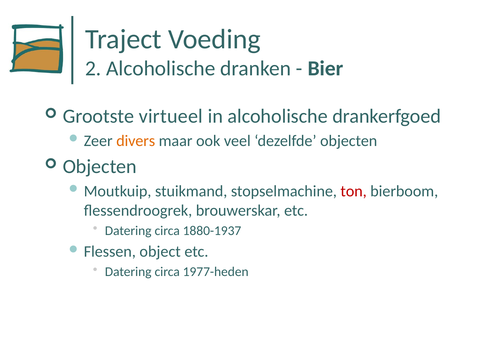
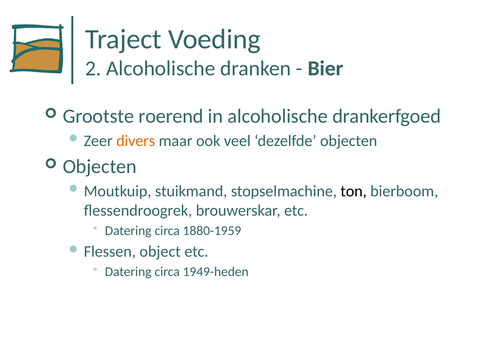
virtueel: virtueel -> roerend
ton colour: red -> black
1880-1937: 1880-1937 -> 1880-1959
1977-heden: 1977-heden -> 1949-heden
